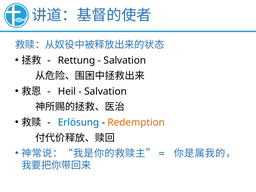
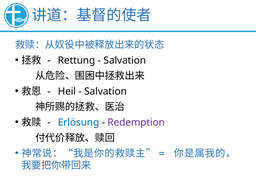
Redemption colour: orange -> purple
